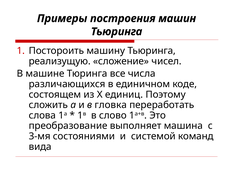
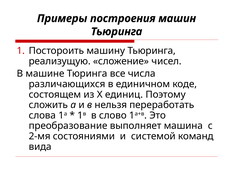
гловка: гловка -> нельзя
3-мя: 3-мя -> 2-мя
